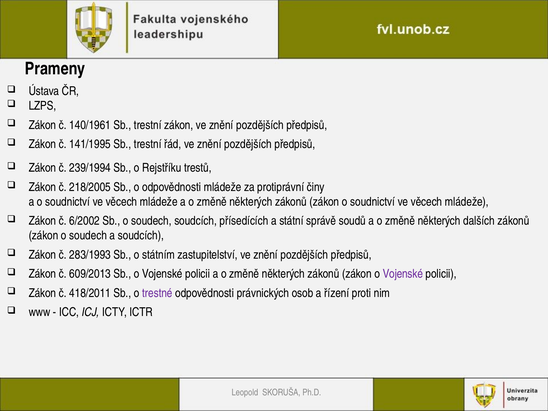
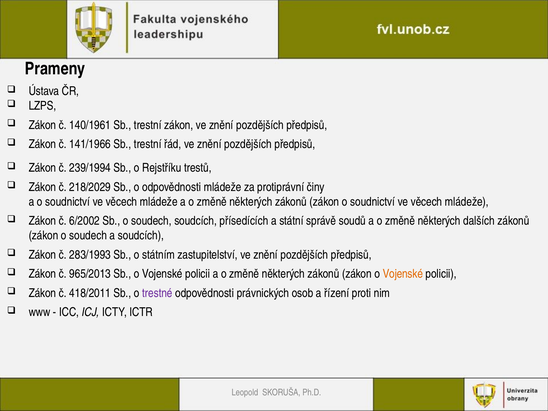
141/1995: 141/1995 -> 141/1966
218/2005: 218/2005 -> 218/2029
609/2013: 609/2013 -> 965/2013
Vojenské at (403, 274) colour: purple -> orange
